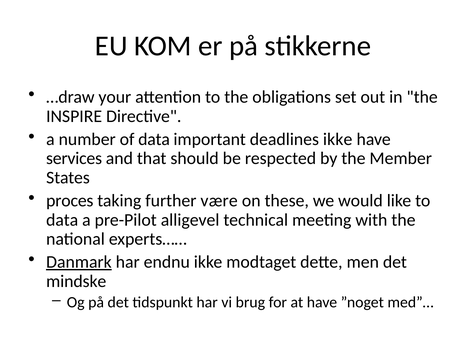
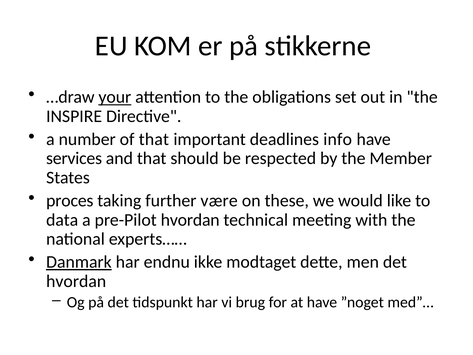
your underline: none -> present
of data: data -> that
deadlines ikke: ikke -> info
pre-Pilot alligevel: alligevel -> hvordan
mindske at (76, 281): mindske -> hvordan
